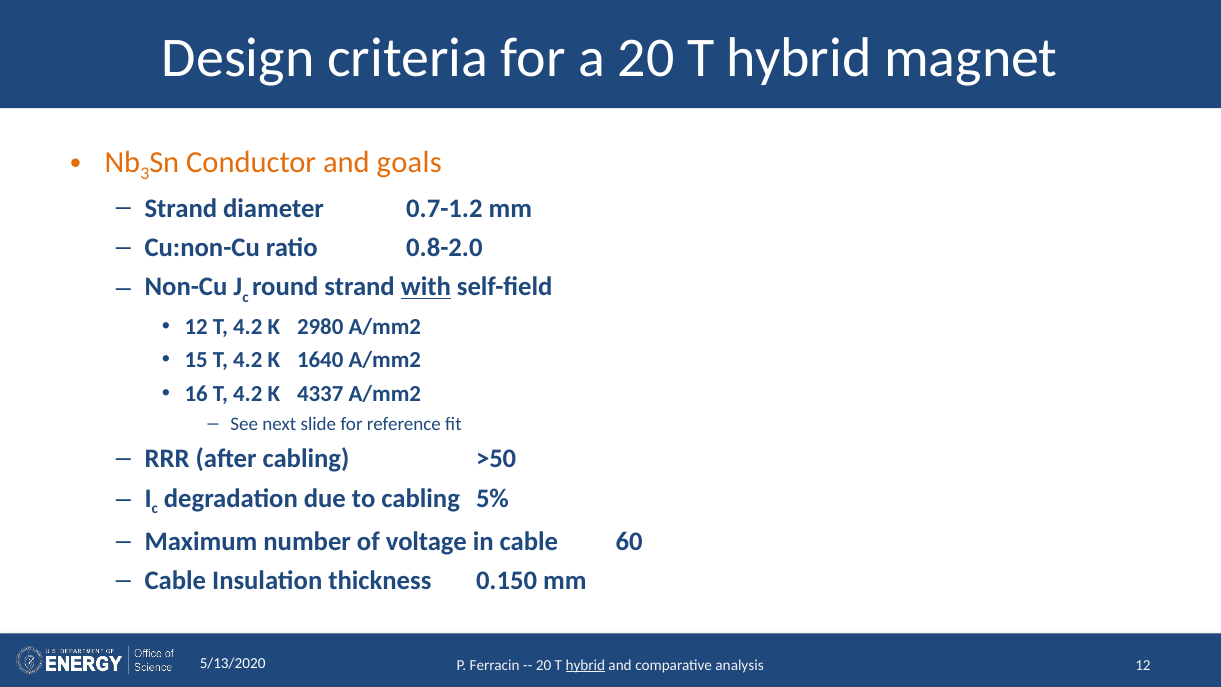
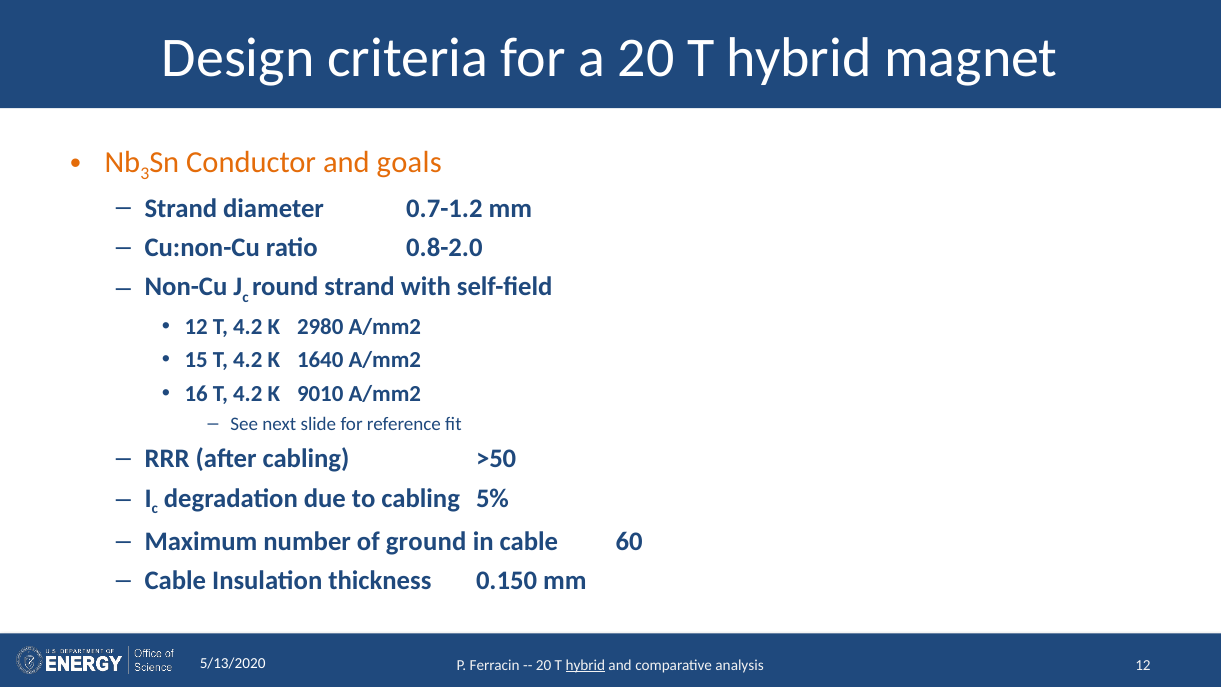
with underline: present -> none
4337: 4337 -> 9010
voltage: voltage -> ground
